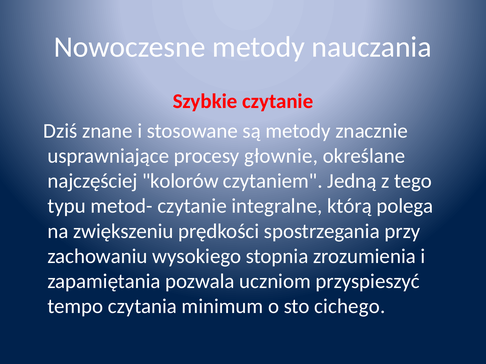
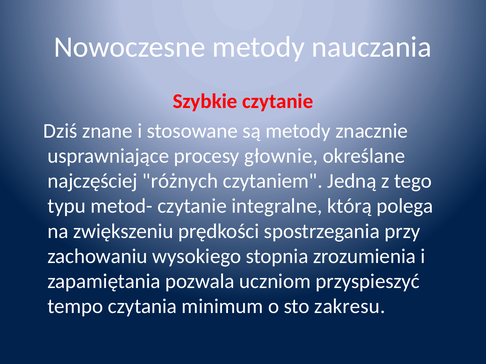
kolorów: kolorów -> różnych
cichego: cichego -> zakresu
